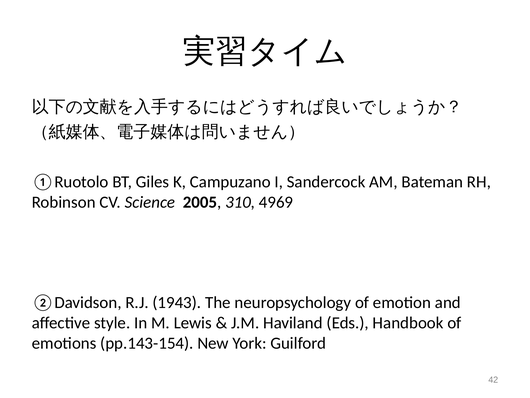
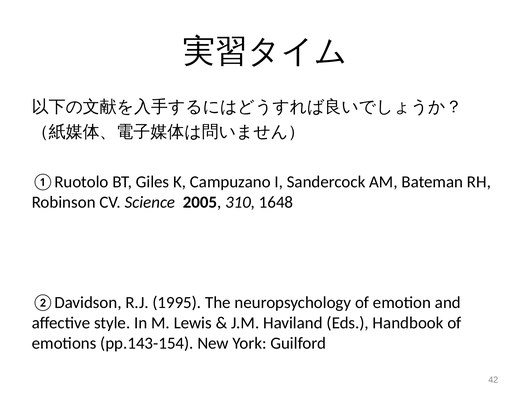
4969: 4969 -> 1648
1943: 1943 -> 1995
